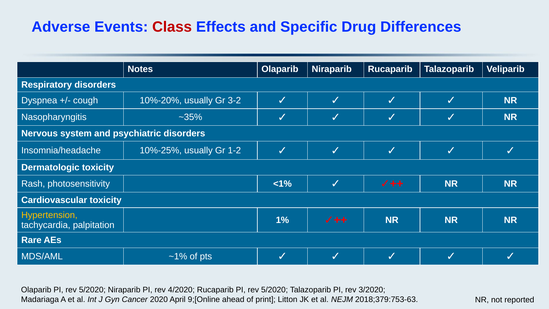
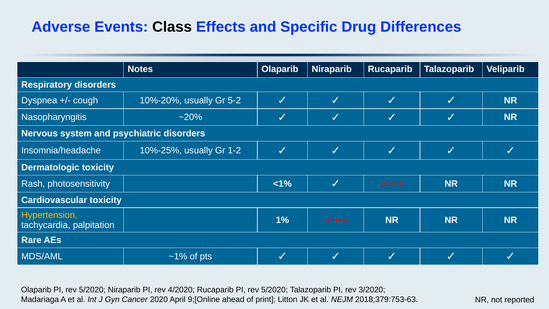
Class colour: red -> black
3-2: 3-2 -> 5-2
~35%: ~35% -> ~20%
